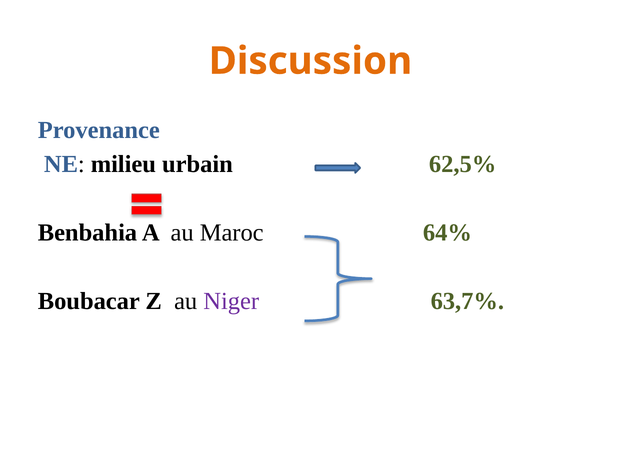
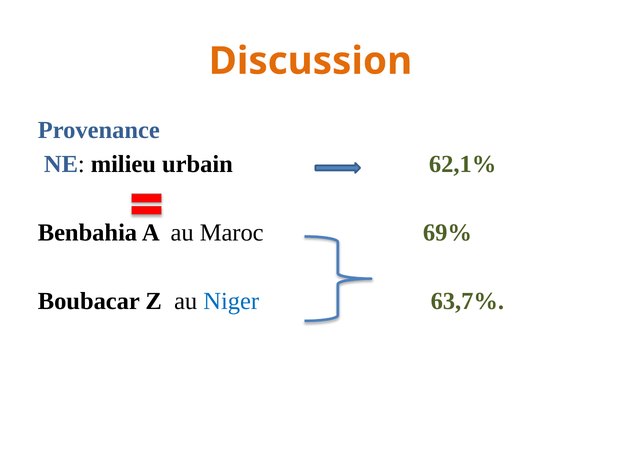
62,5%: 62,5% -> 62,1%
64%: 64% -> 69%
Niger colour: purple -> blue
